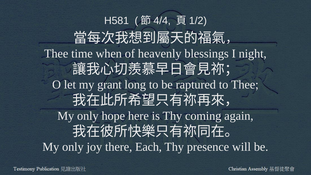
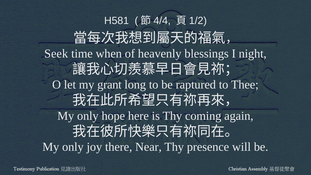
Thee at (56, 54): Thee -> Seek
Each: Each -> Near
